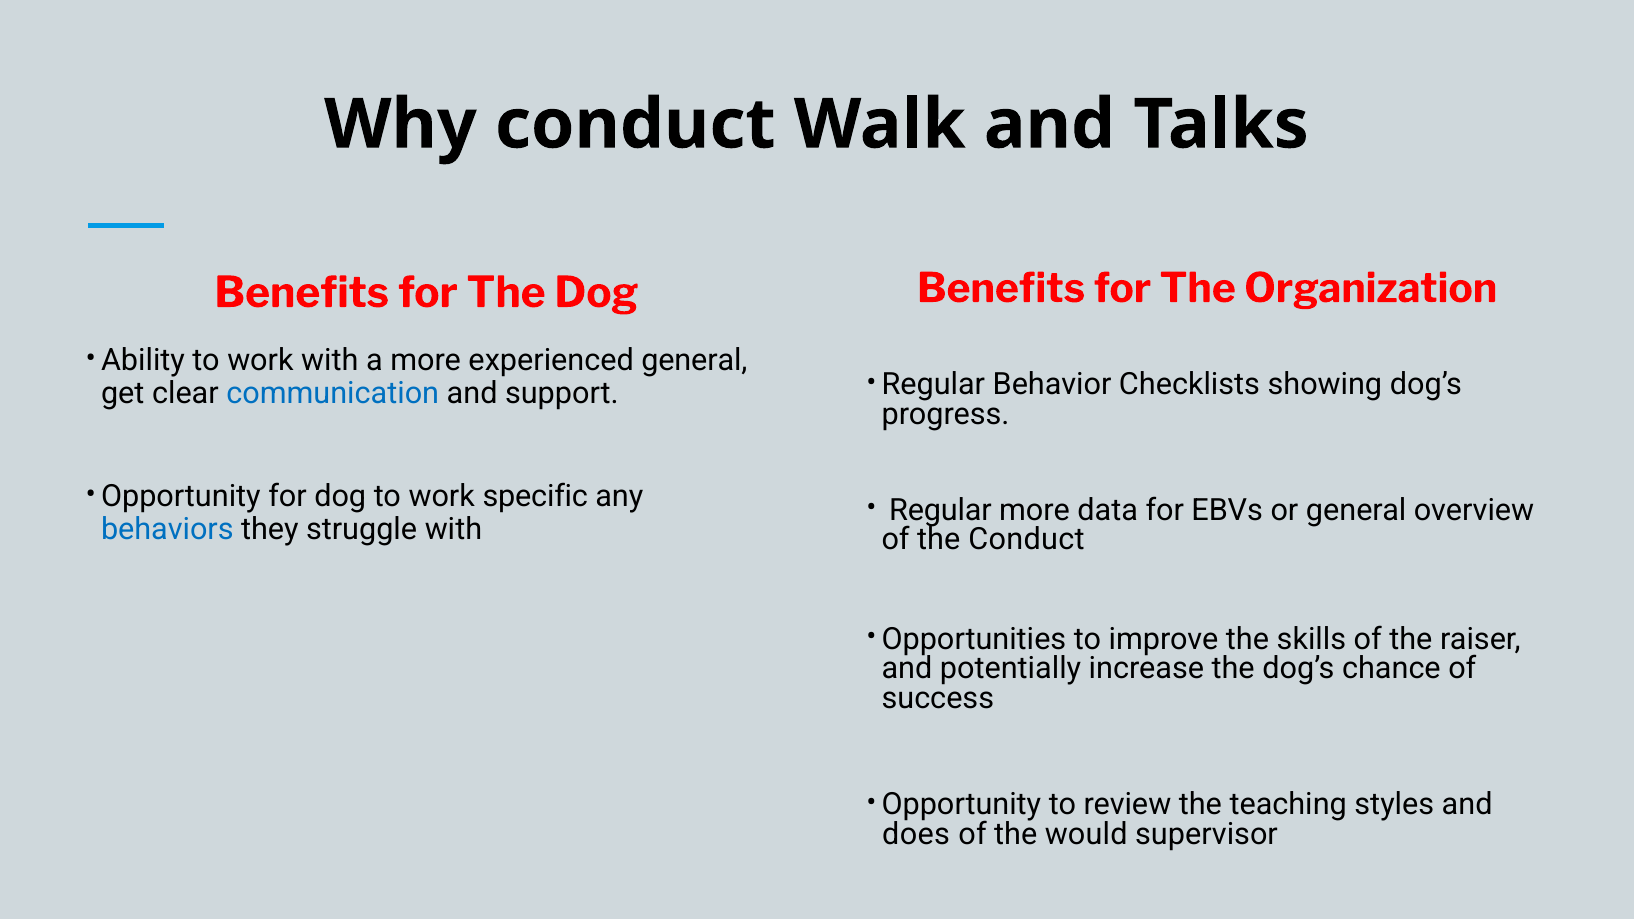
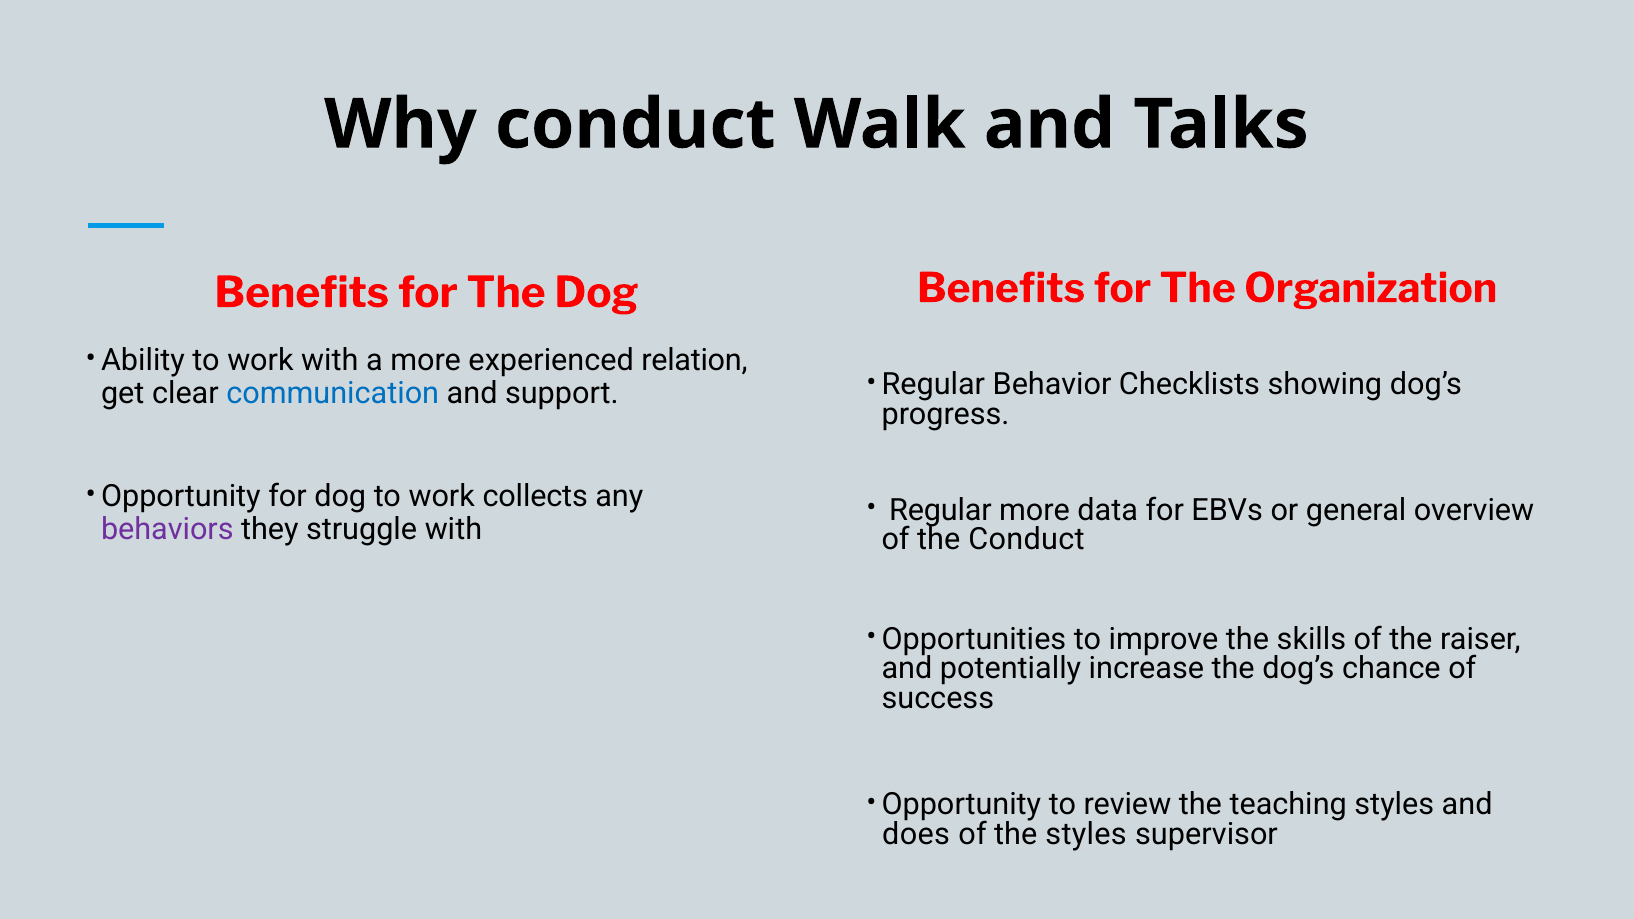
experienced general: general -> relation
specific: specific -> collects
behaviors colour: blue -> purple
the would: would -> styles
